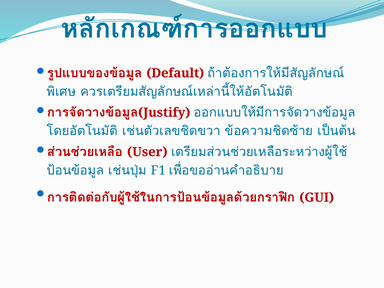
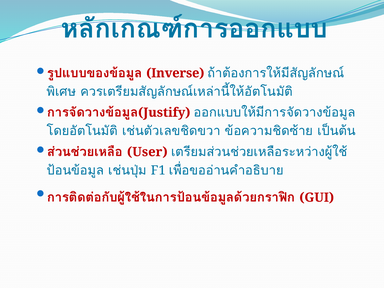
Default: Default -> Inverse
